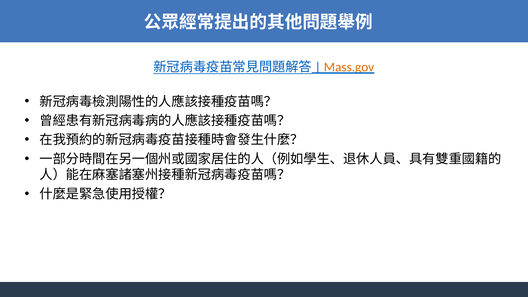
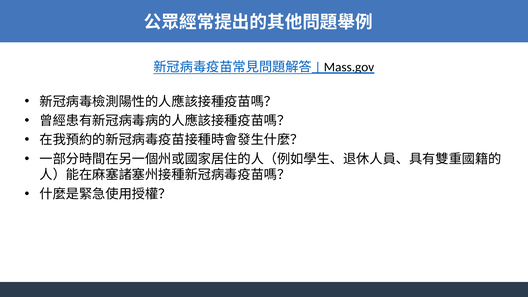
Mass.gov colour: orange -> black
